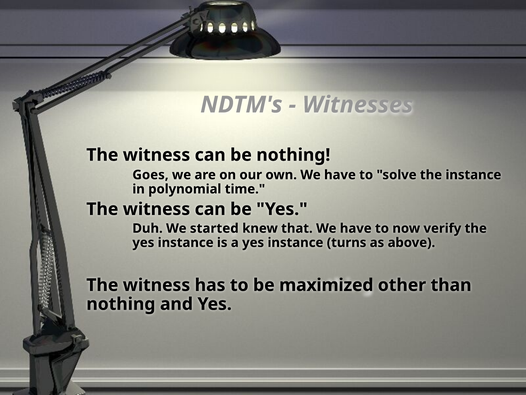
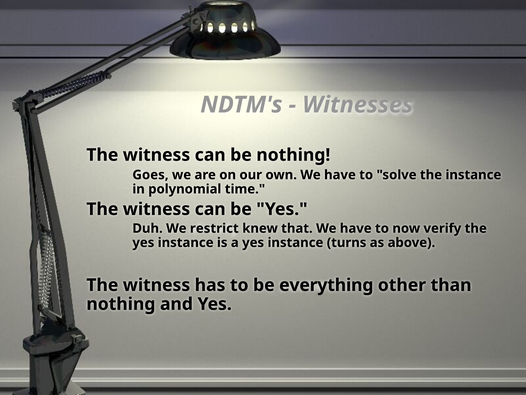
started: started -> restrict
maximized: maximized -> everything
